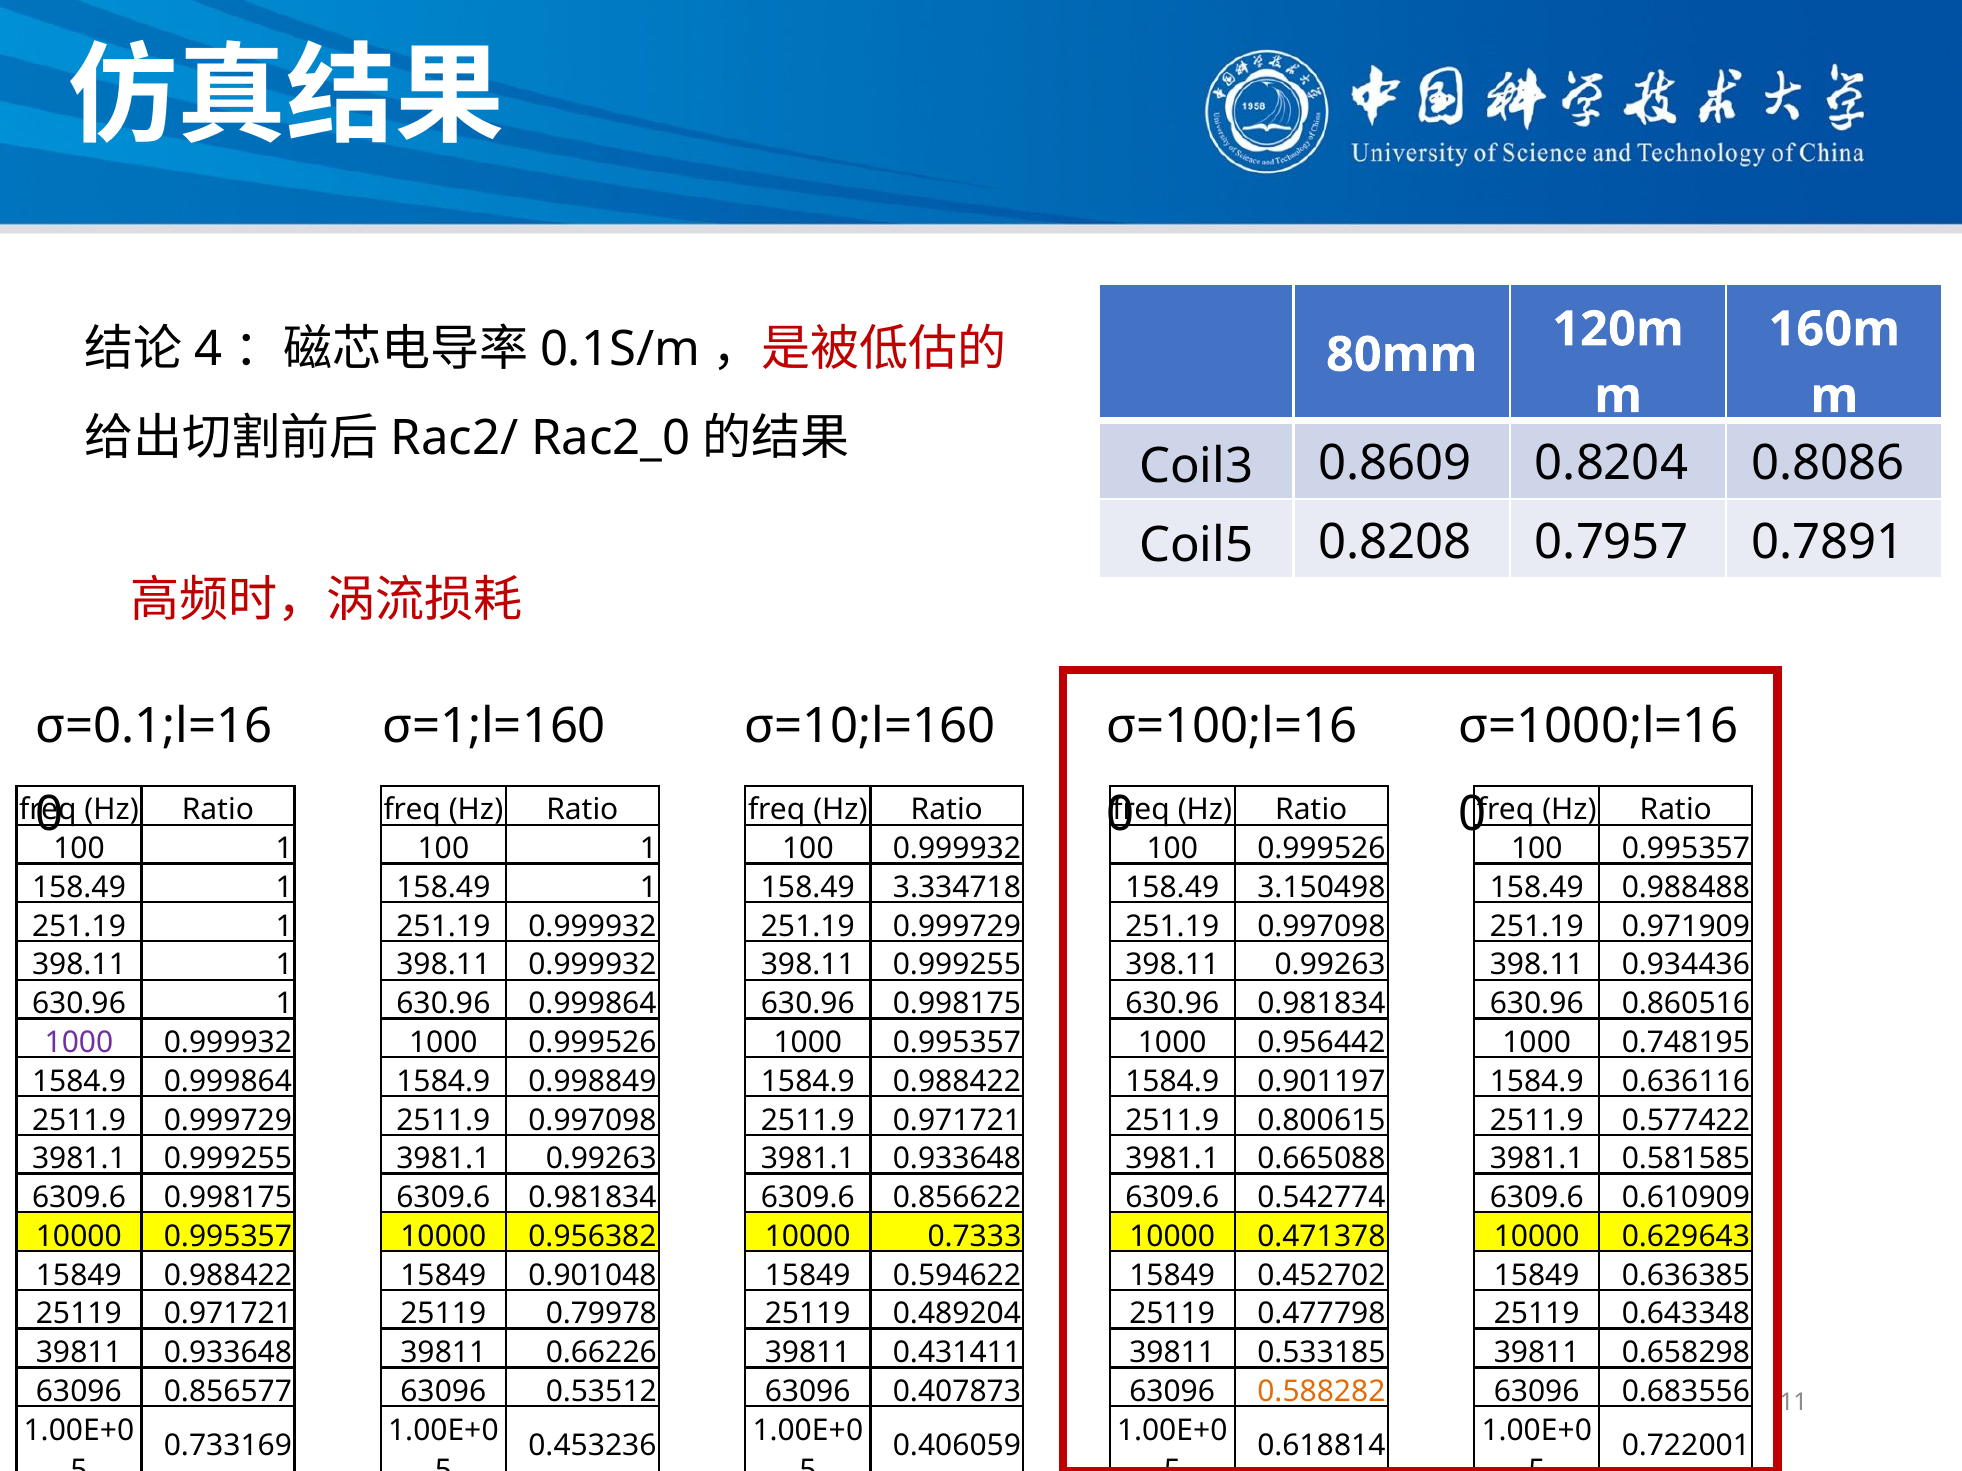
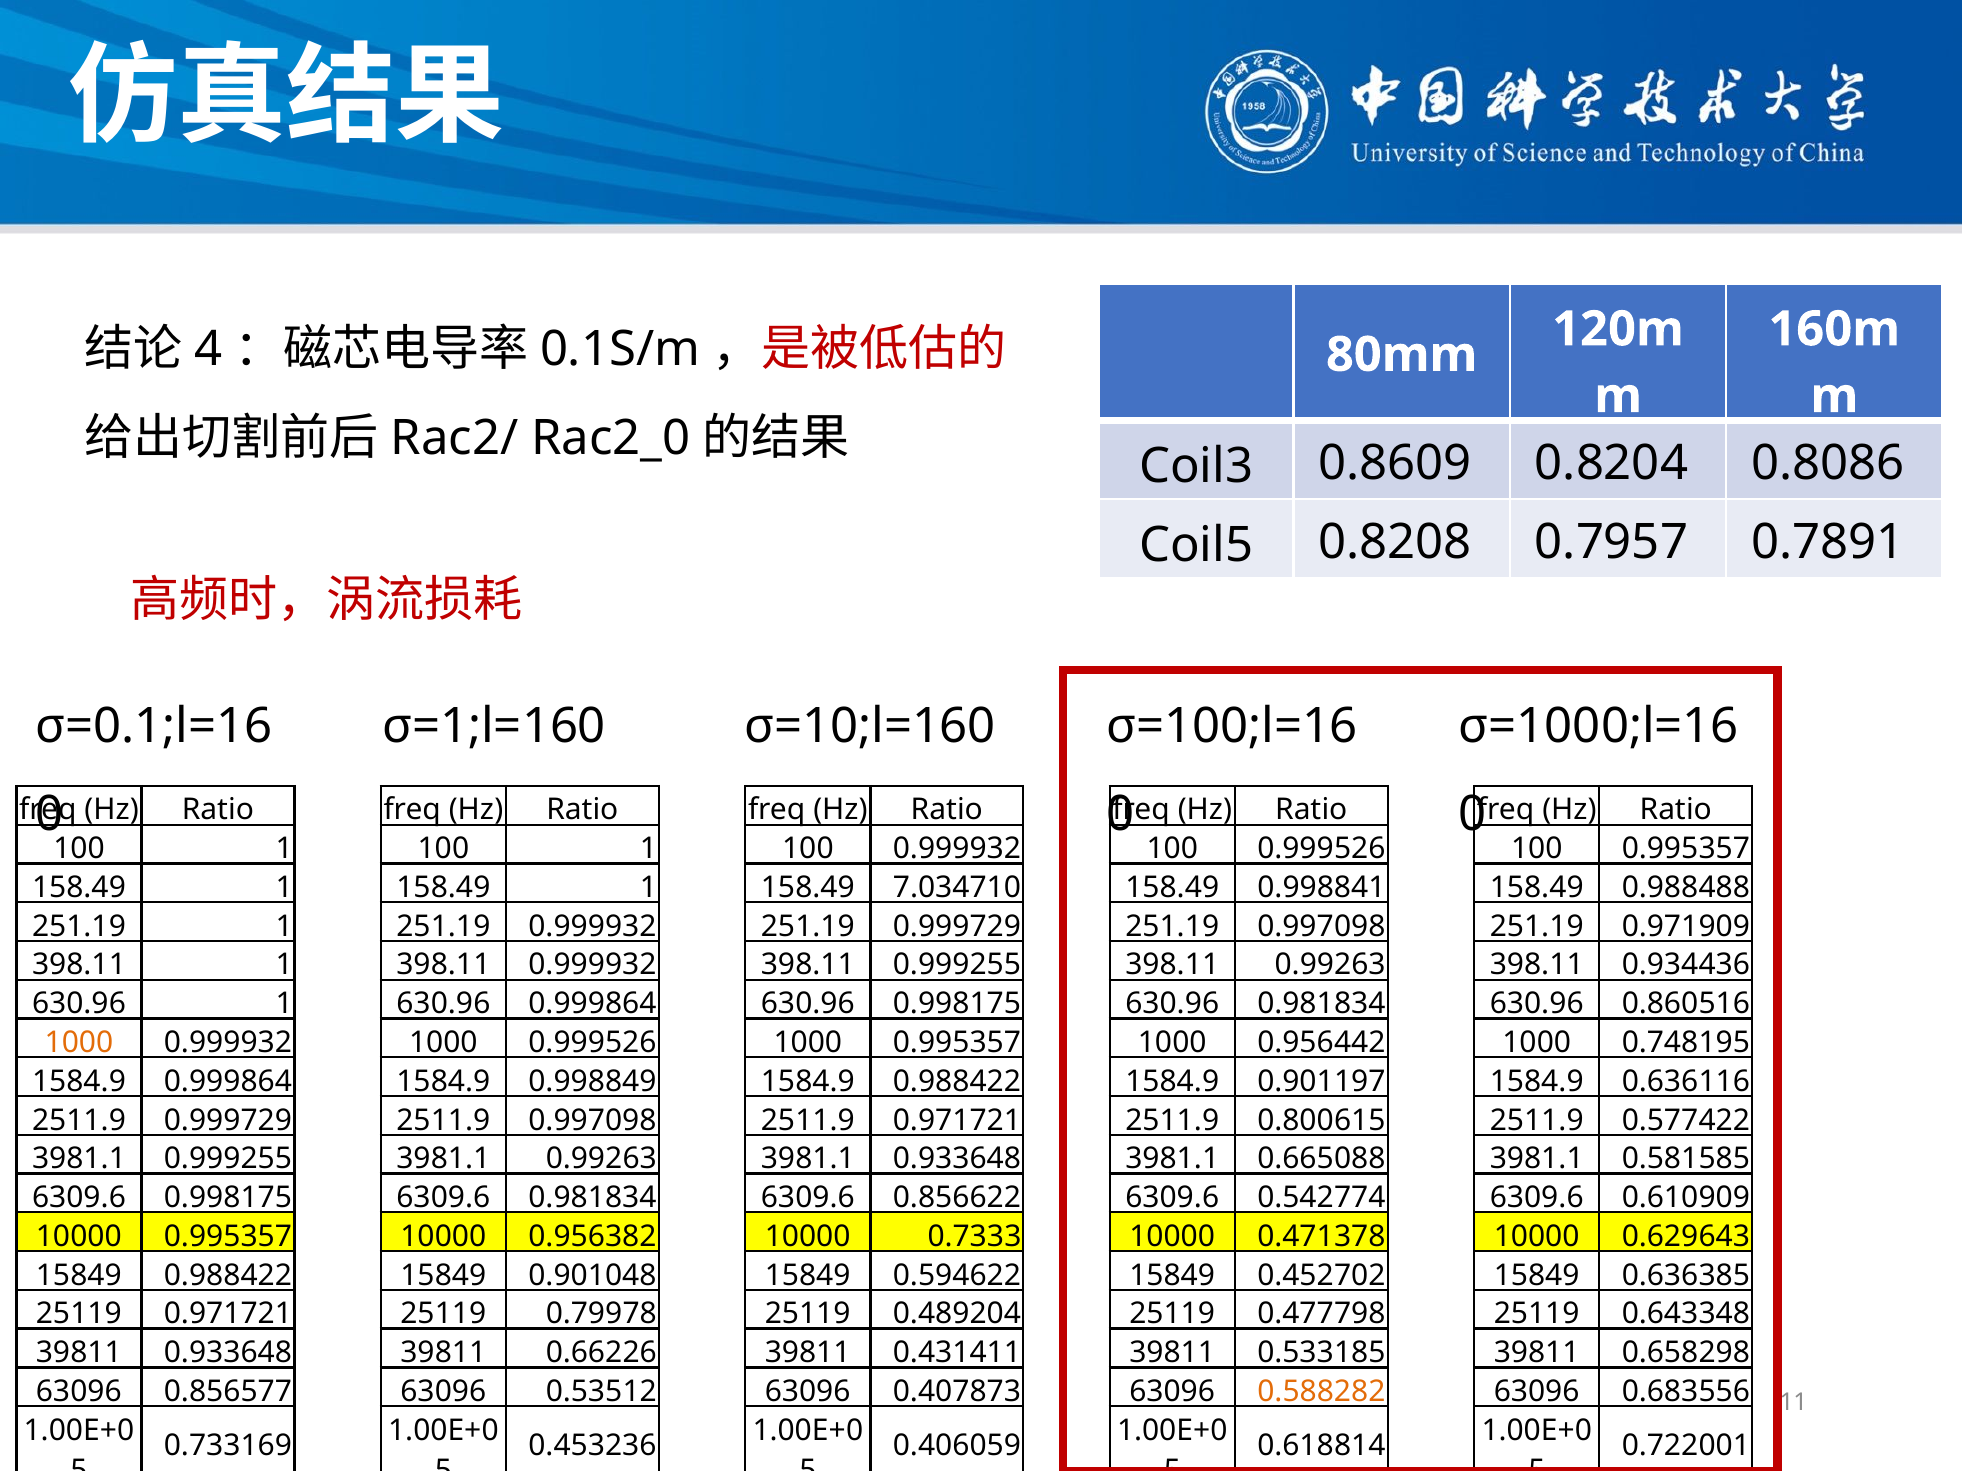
3.334718: 3.334718 -> 7.034710
3.150498: 3.150498 -> 0.998841
1000 at (79, 1043) colour: purple -> orange
